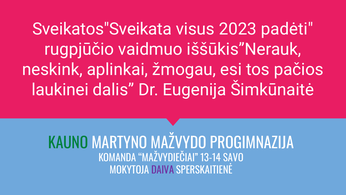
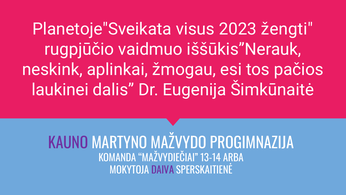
Sveikatos"Sveikata: Sveikatos"Sveikata -> Planetoje"Sveikata
padėti: padėti -> žengti
KAUNO colour: green -> purple
SAVO: SAVO -> ARBA
